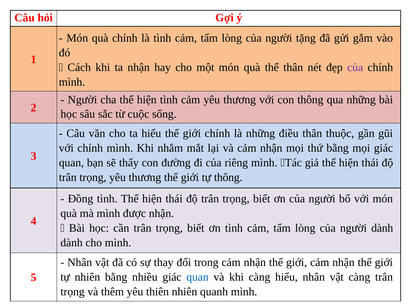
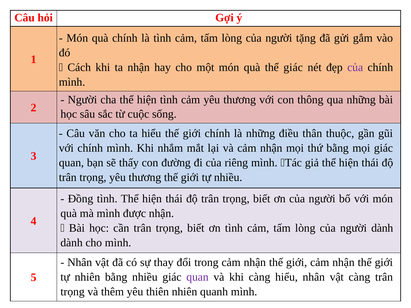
thể thân: thân -> giác
tự thông: thông -> nhiều
quan at (198, 277) colour: blue -> purple
